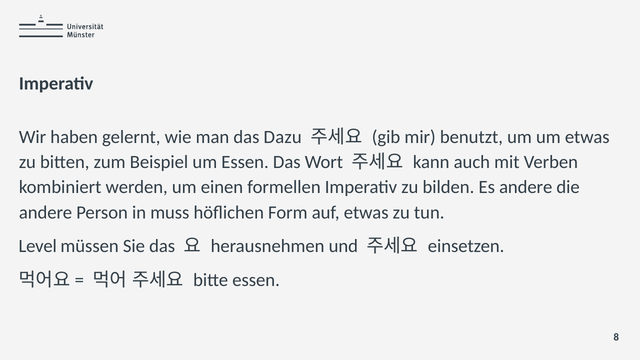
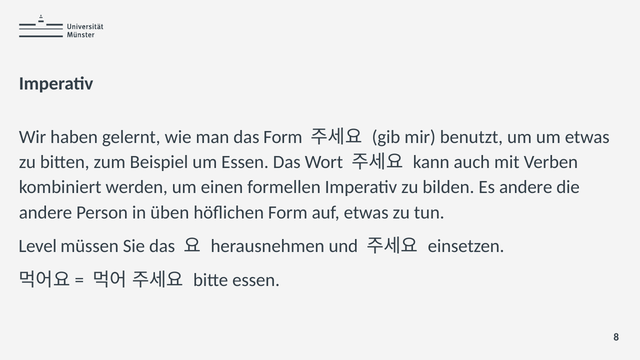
das Dazu: Dazu -> Form
muss: muss -> üben
